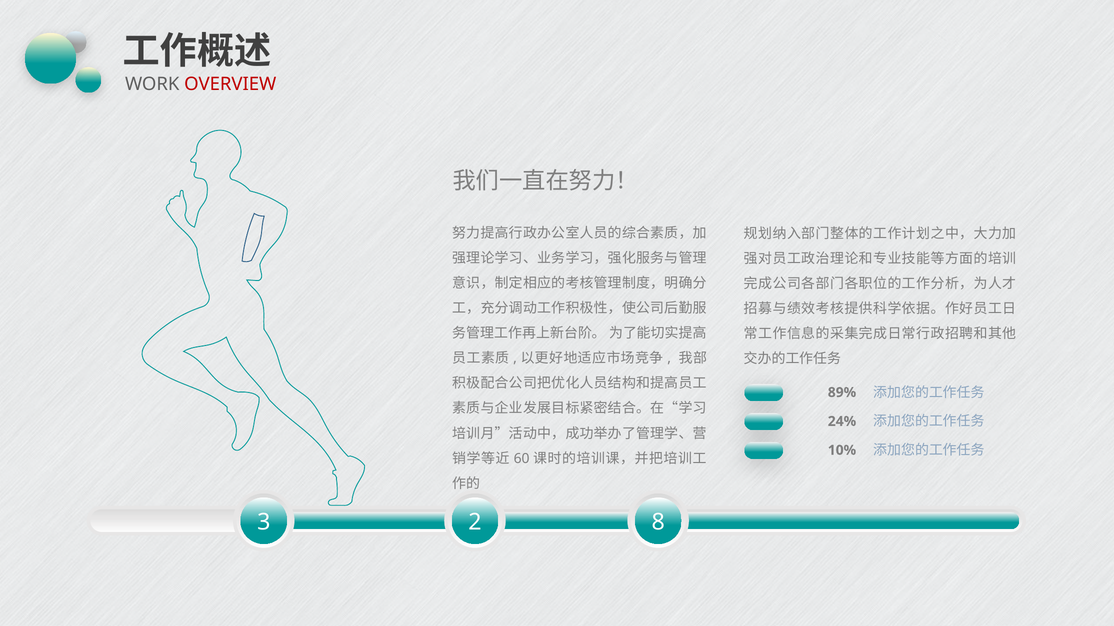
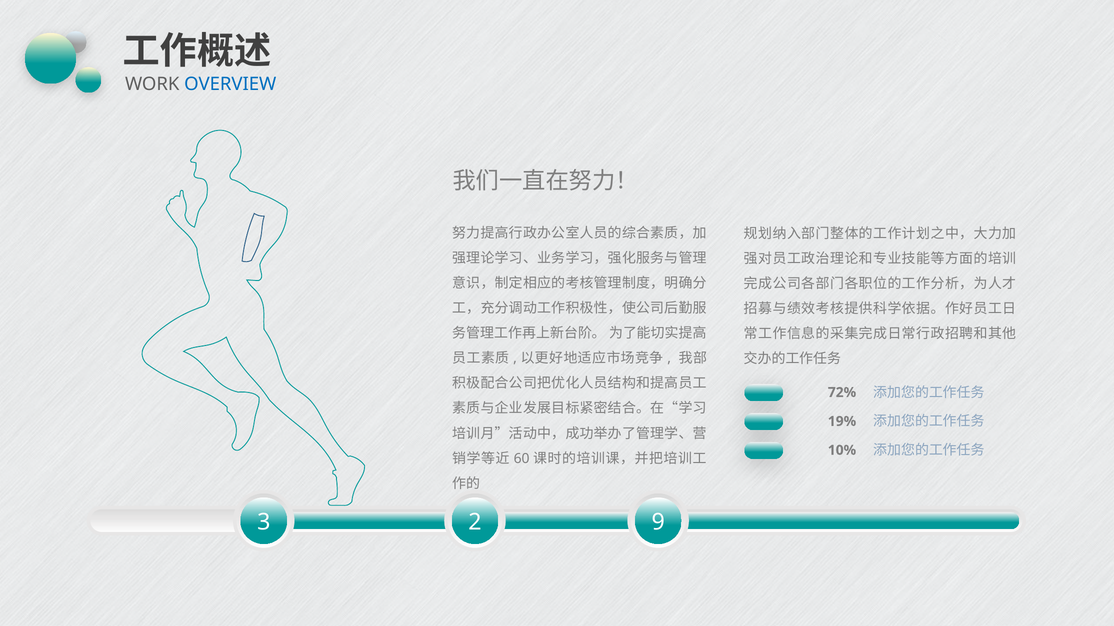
OVERVIEW colour: red -> blue
89%: 89% -> 72%
24%: 24% -> 19%
8: 8 -> 9
